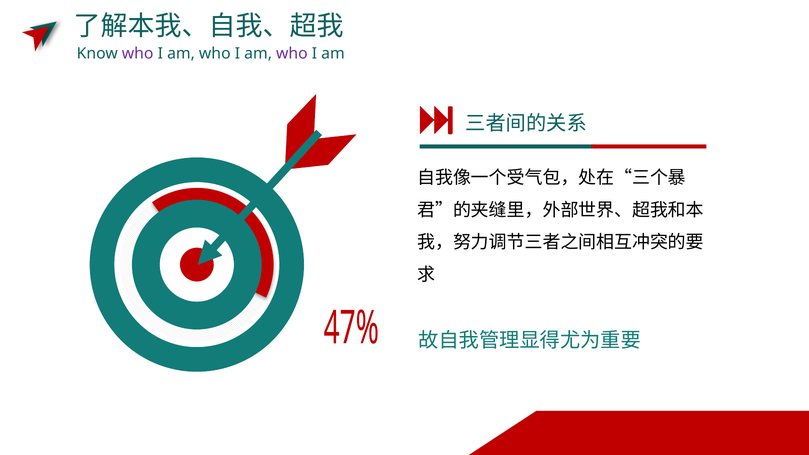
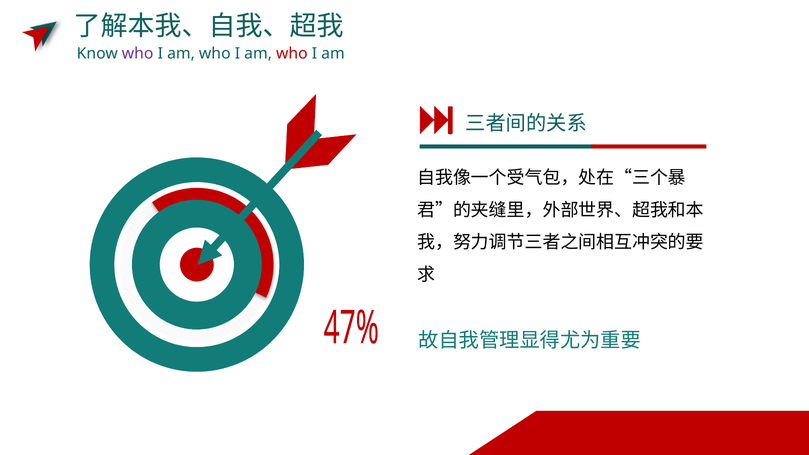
who at (292, 54) colour: purple -> red
